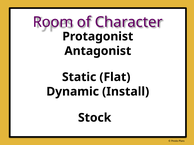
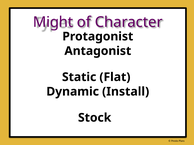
Room: Room -> Might
